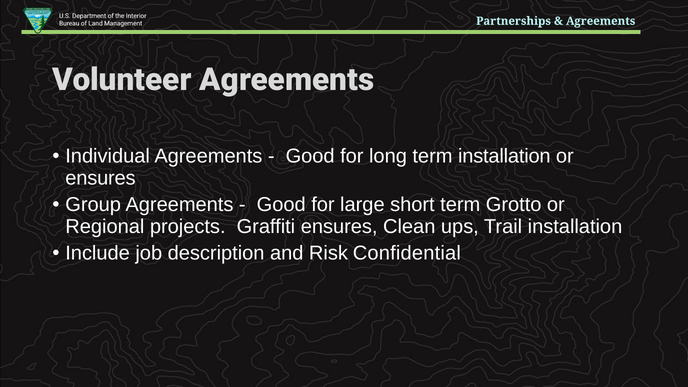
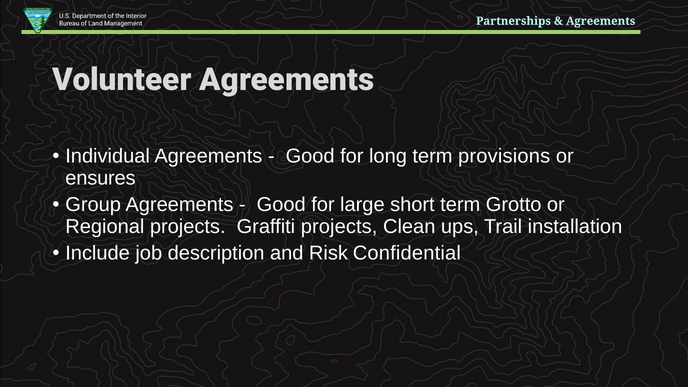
term installation: installation -> provisions
Graffiti ensures: ensures -> projects
